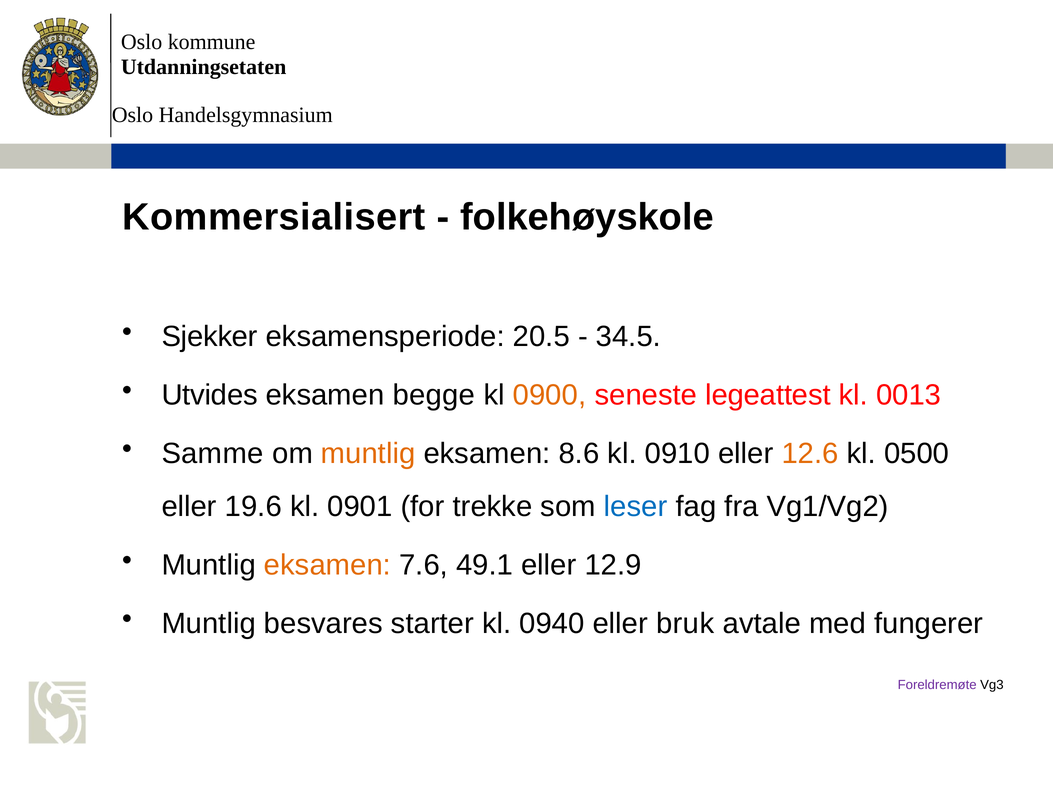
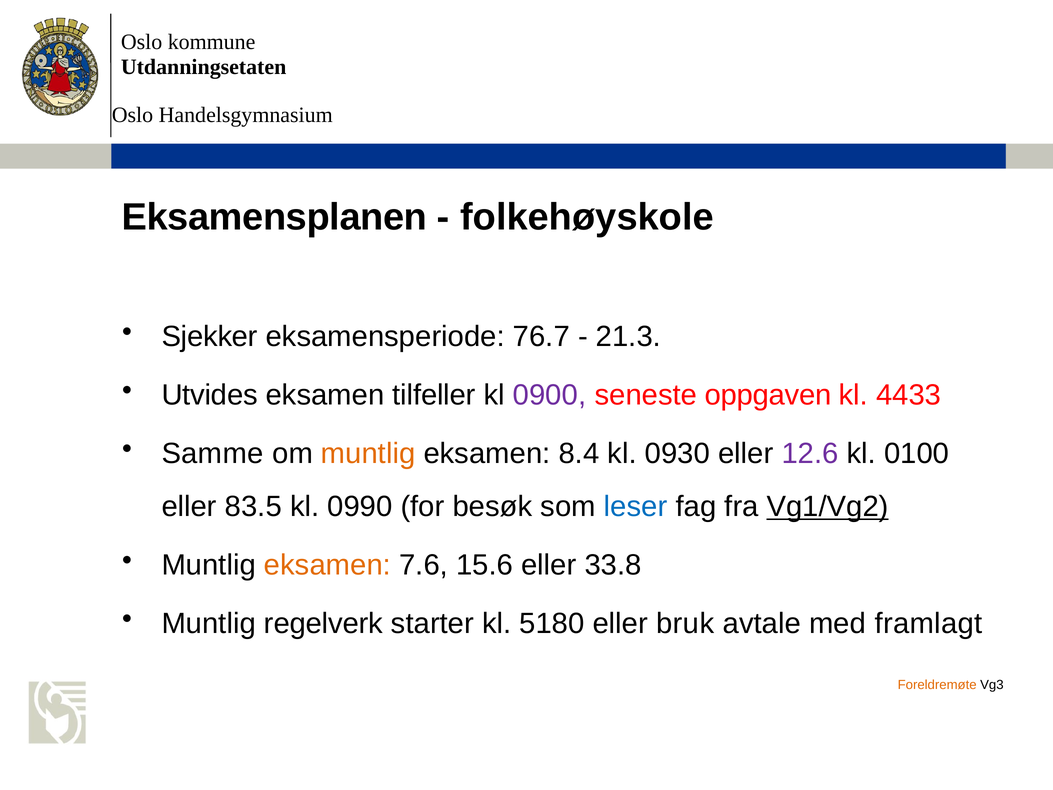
Kommersialisert: Kommersialisert -> Eksamensplanen
20.5: 20.5 -> 76.7
34.5: 34.5 -> 21.3
begge: begge -> tilfeller
0900 colour: orange -> purple
legeattest: legeattest -> oppgaven
0013: 0013 -> 4433
8.6: 8.6 -> 8.4
0910: 0910 -> 0930
12.6 colour: orange -> purple
0500: 0500 -> 0100
19.6: 19.6 -> 83.5
0901: 0901 -> 0990
trekke: trekke -> besøk
Vg1/Vg2 underline: none -> present
49.1: 49.1 -> 15.6
12.9: 12.9 -> 33.8
besvares: besvares -> regelverk
0940: 0940 -> 5180
fungerer: fungerer -> framlagt
Foreldremøte colour: purple -> orange
